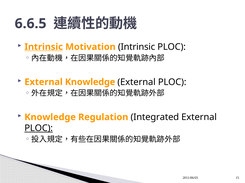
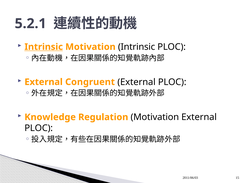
6.6.5: 6.6.5 -> 5.2.1
External Knowledge: Knowledge -> Congruent
Regulation Integrated: Integrated -> Motivation
PLOC at (39, 129) underline: present -> none
